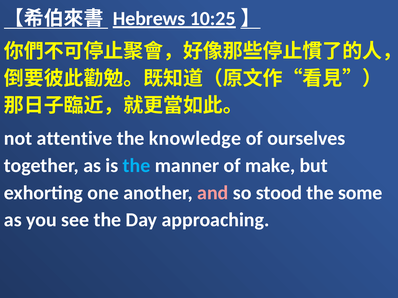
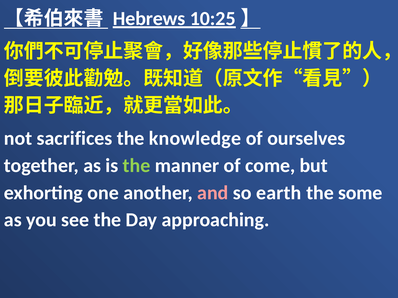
attentive: attentive -> sacrifices
the at (137, 166) colour: light blue -> light green
make: make -> come
stood: stood -> earth
